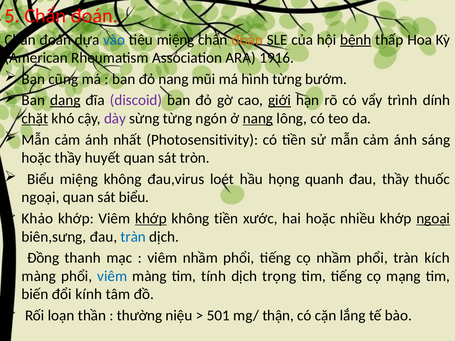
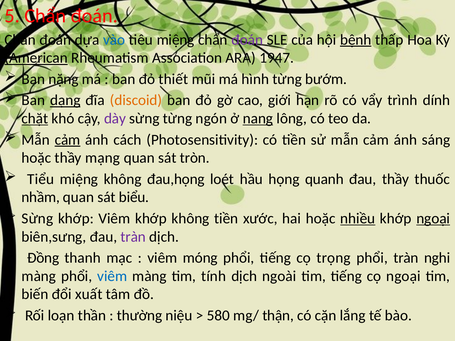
đoán at (247, 40) colour: orange -> purple
American underline: none -> present
1916: 1916 -> 1947
cũng: cũng -> nặng
đỏ nang: nang -> thiết
discoid colour: purple -> orange
giới underline: present -> none
cảm at (68, 140) underline: none -> present
nhất: nhất -> cách
huyết: huyết -> mạng
Biểu at (41, 179): Biểu -> Tiểu
đau,virus: đau,virus -> đau,họng
ngoại at (41, 197): ngoại -> nhầm
Khảo at (37, 219): Khảo -> Sừng
khớp at (151, 219) underline: present -> none
nhiều underline: none -> present
tràn at (133, 237) colour: blue -> purple
viêm nhầm: nhầm -> móng
cọ nhầm: nhầm -> trọng
kích: kích -> nghi
trọng: trọng -> ngoài
cọ mạng: mạng -> ngoại
kính: kính -> xuất
501: 501 -> 580
